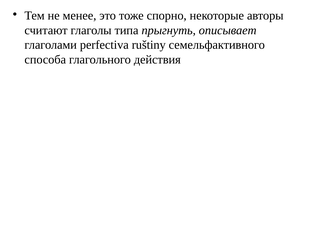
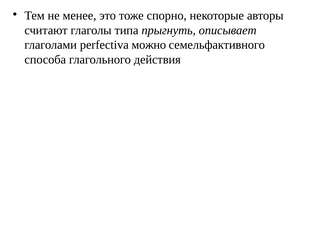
ruštiny: ruštiny -> можно
